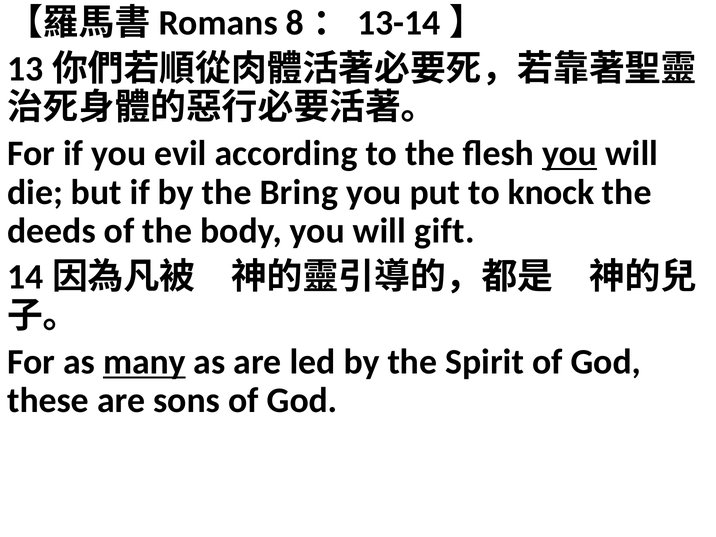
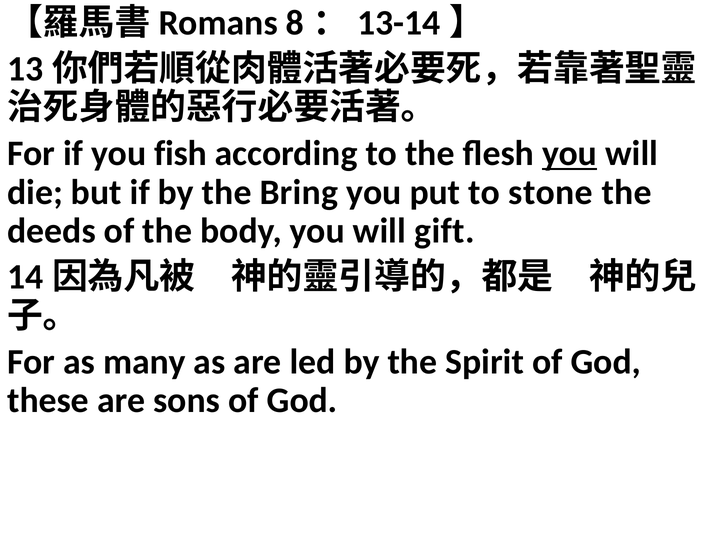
evil: evil -> fish
knock: knock -> stone
many underline: present -> none
